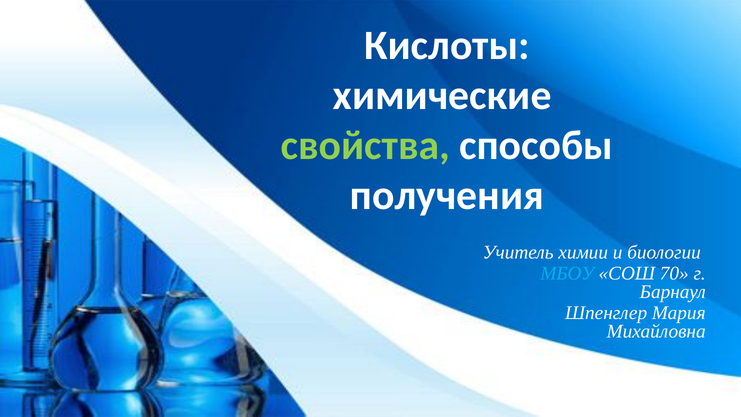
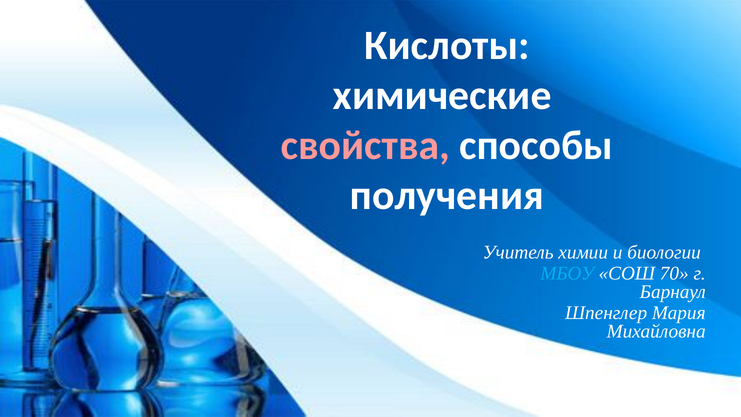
свойства colour: light green -> pink
